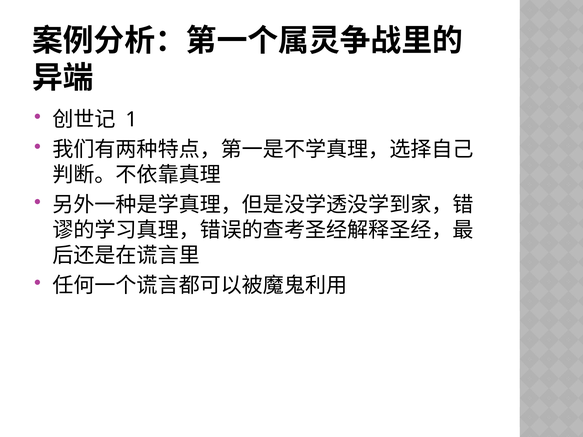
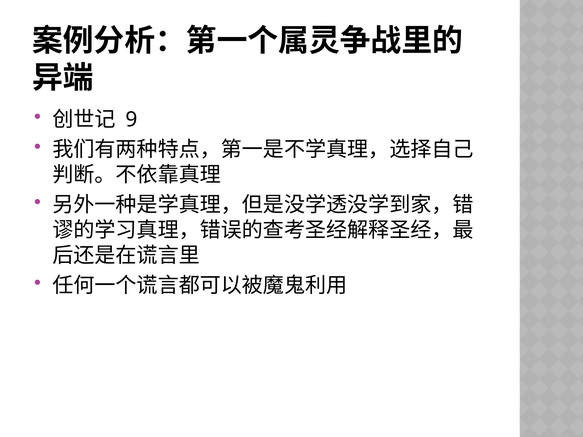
1: 1 -> 9
